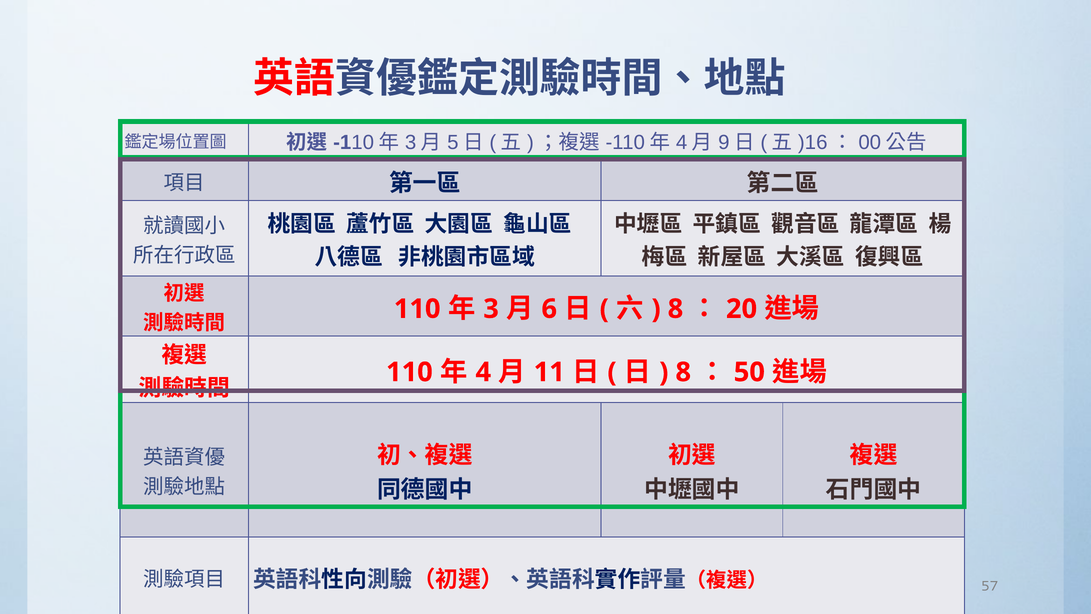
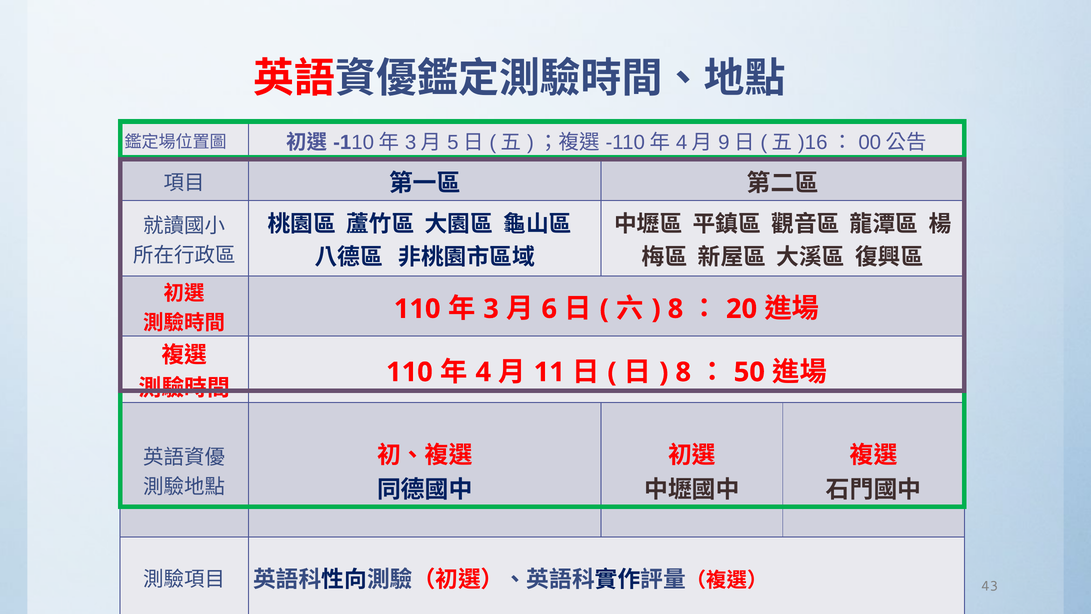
57: 57 -> 43
